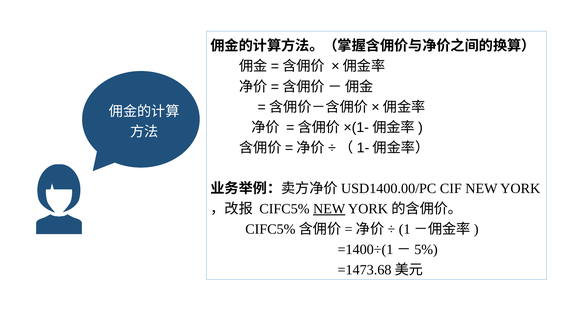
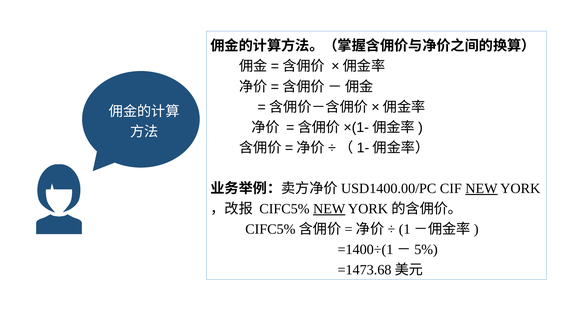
NEW at (481, 188) underline: none -> present
